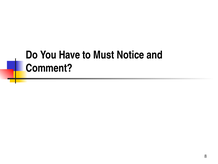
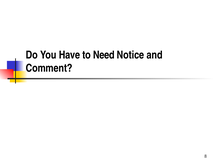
Must: Must -> Need
